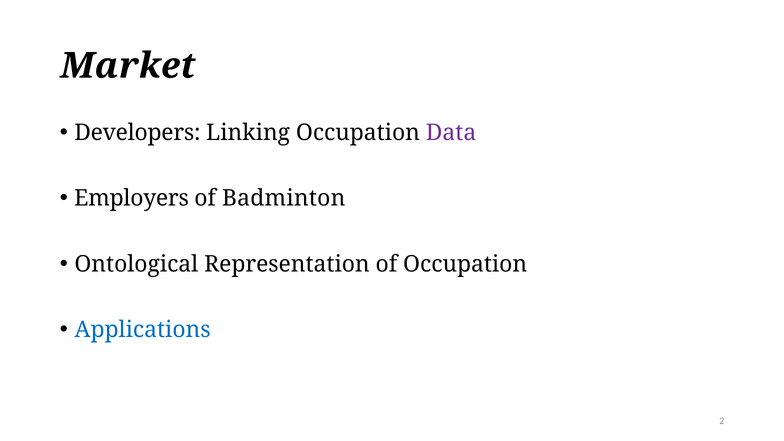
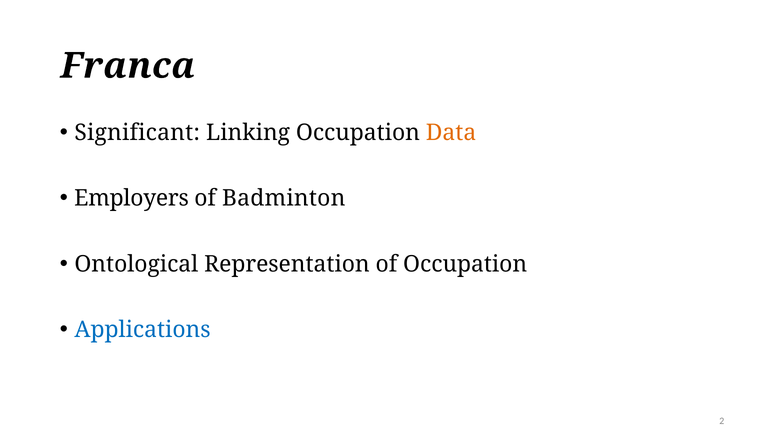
Market: Market -> Franca
Developers: Developers -> Significant
Data colour: purple -> orange
